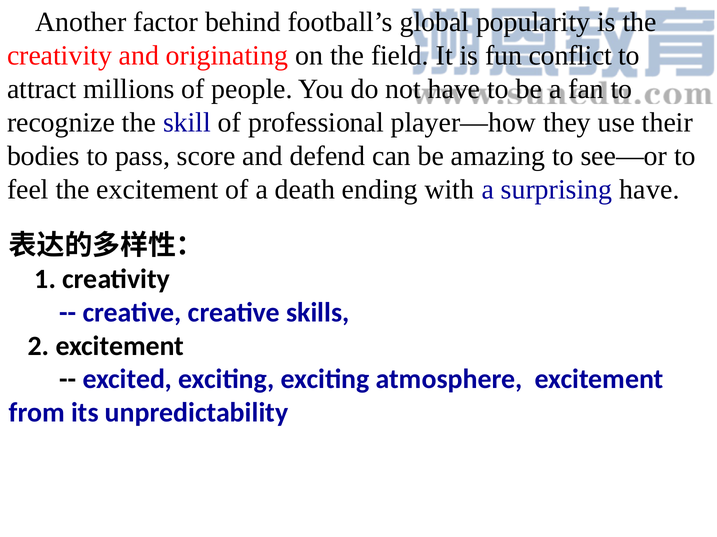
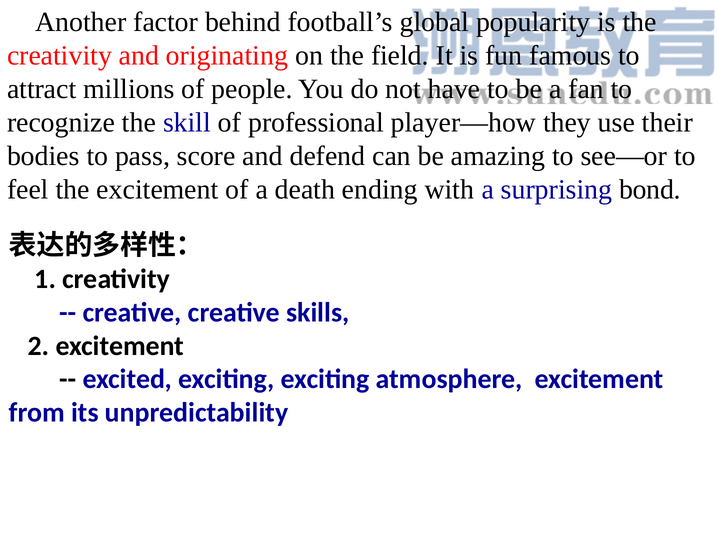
conflict: conflict -> famous
surprising have: have -> bond
